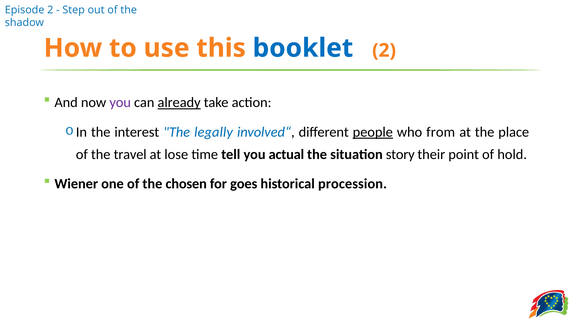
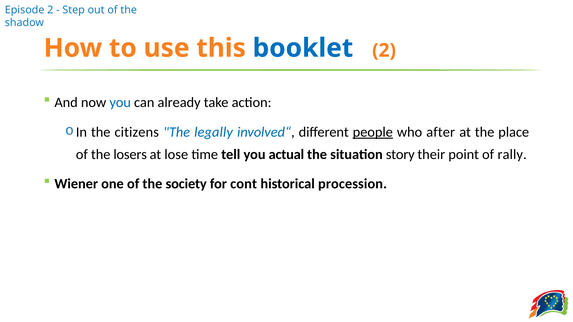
you at (120, 103) colour: purple -> blue
already underline: present -> none
interest: interest -> citizens
from: from -> after
travel: travel -> losers
hold: hold -> rally
chosen: chosen -> society
goes: goes -> cont
